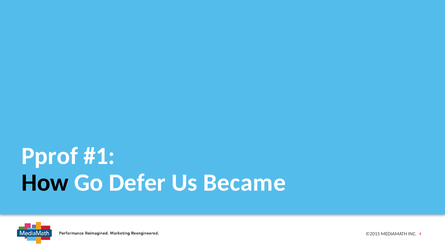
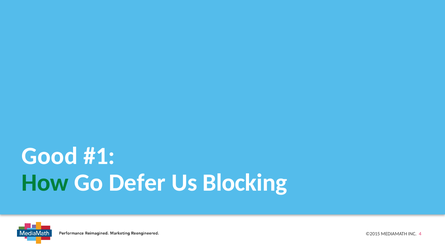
Pprof: Pprof -> Good
How colour: black -> green
Became: Became -> Blocking
